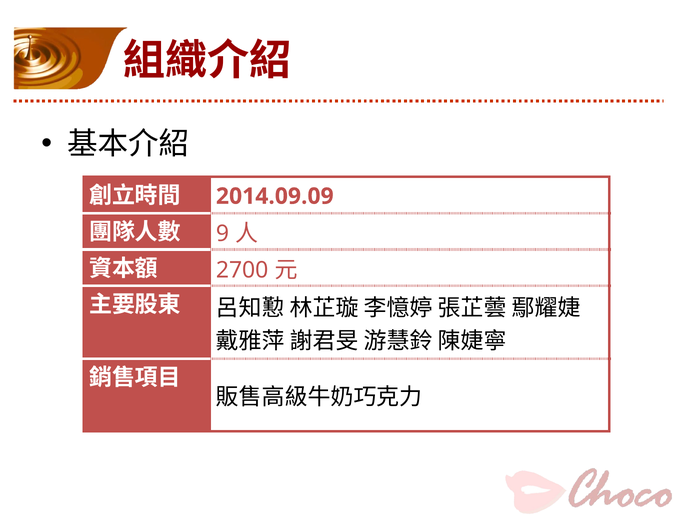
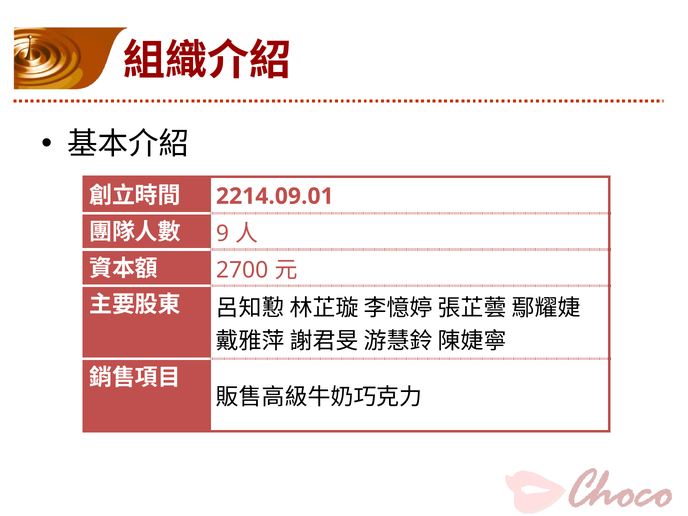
2014.09.09: 2014.09.09 -> 2214.09.01
